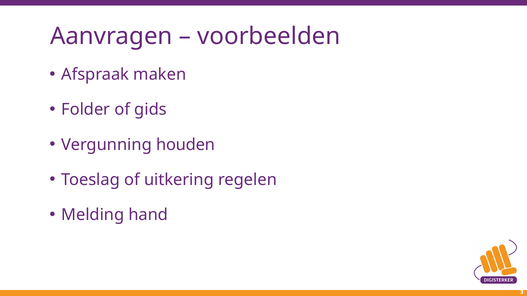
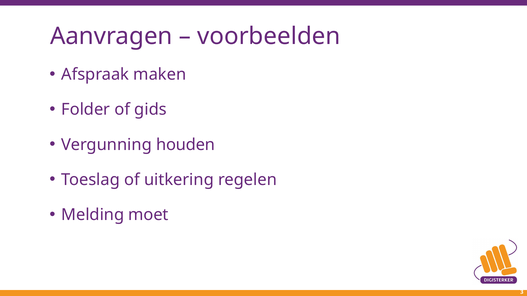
hand: hand -> moet
